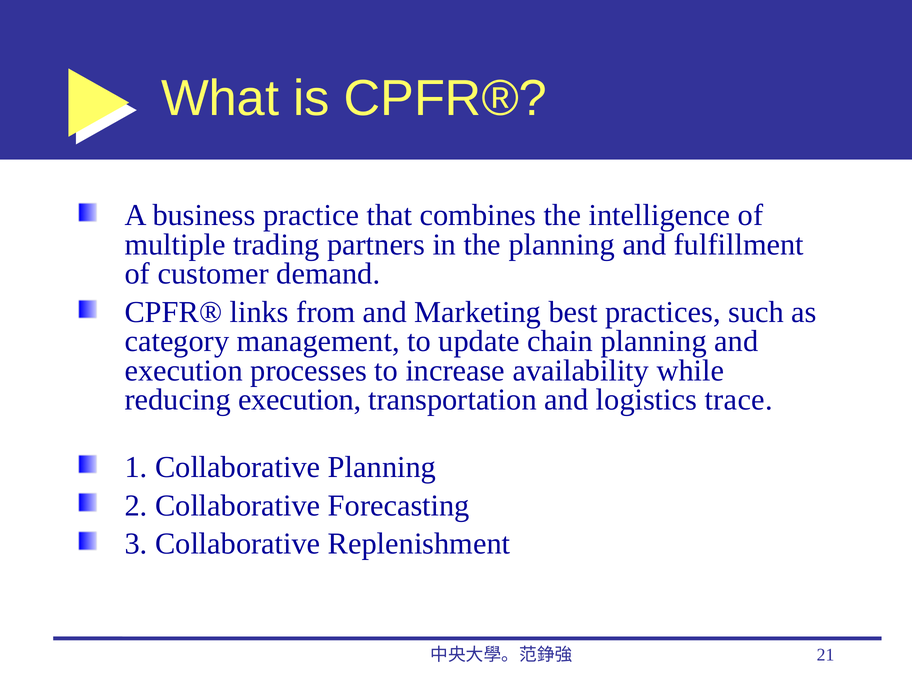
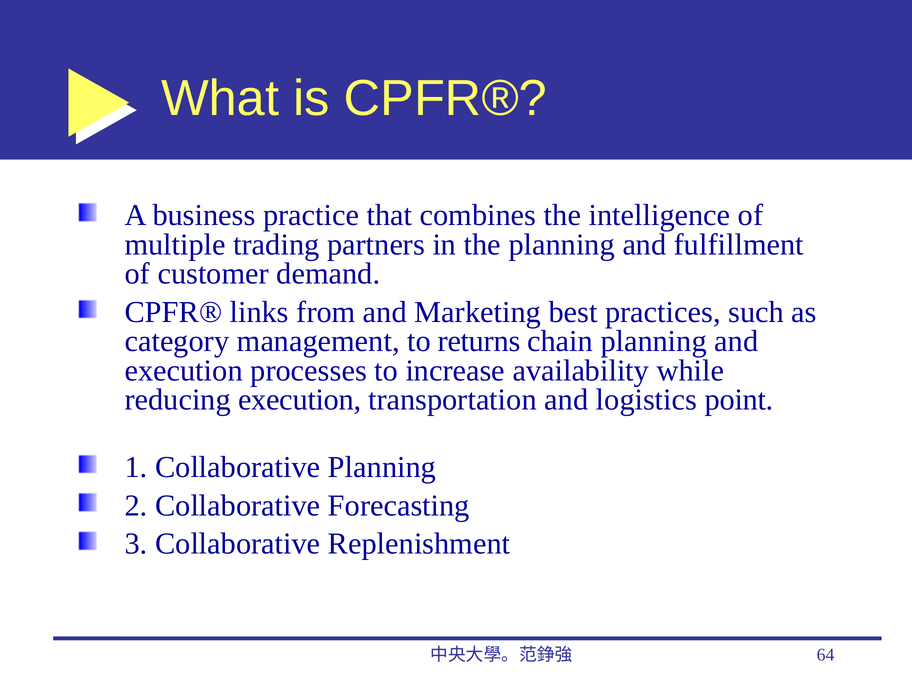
update: update -> returns
trace: trace -> point
21: 21 -> 64
